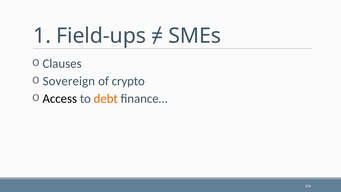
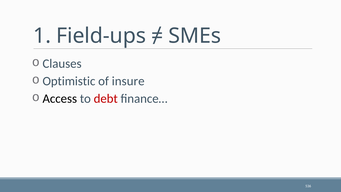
Sovereign: Sovereign -> Optimistic
crypto: crypto -> insure
debt colour: orange -> red
